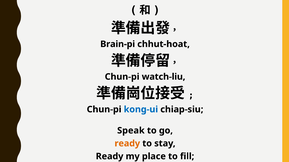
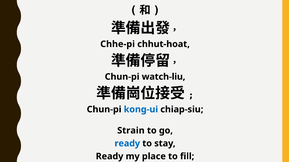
Brain-pi: Brain-pi -> Chhe-pi
Speak: Speak -> Strain
ready at (127, 144) colour: orange -> blue
